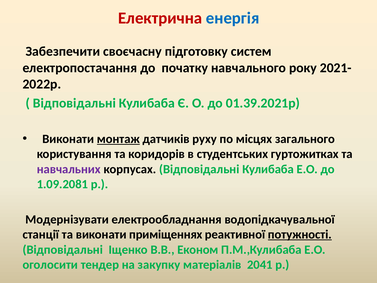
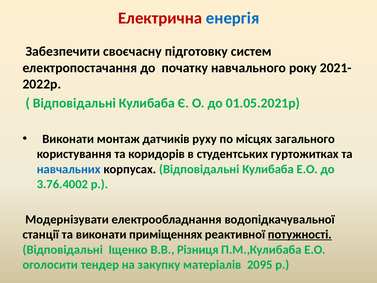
01.39.2021р: 01.39.2021р -> 01.05.2021р
монтаж underline: present -> none
навчальних colour: purple -> blue
1.09.2081: 1.09.2081 -> 3.76.4002
Економ: Економ -> Різниця
2041: 2041 -> 2095
